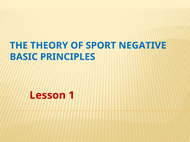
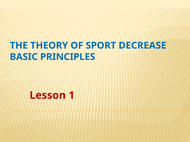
NEGATIVE: NEGATIVE -> DECREASE
